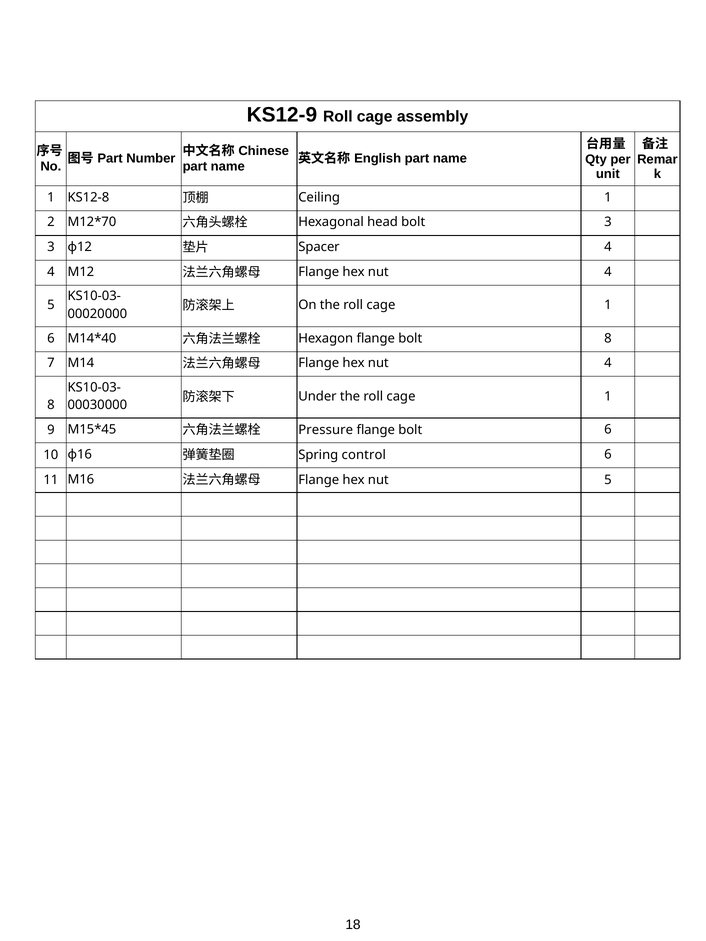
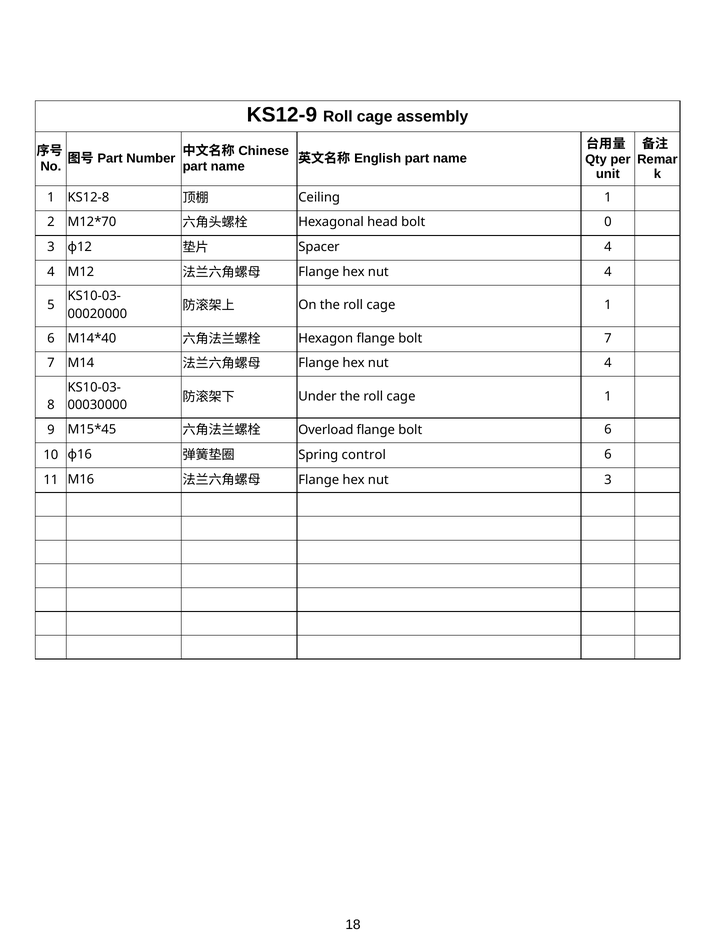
bolt 3: 3 -> 0
bolt 8: 8 -> 7
Pressure: Pressure -> Overload
nut 5: 5 -> 3
